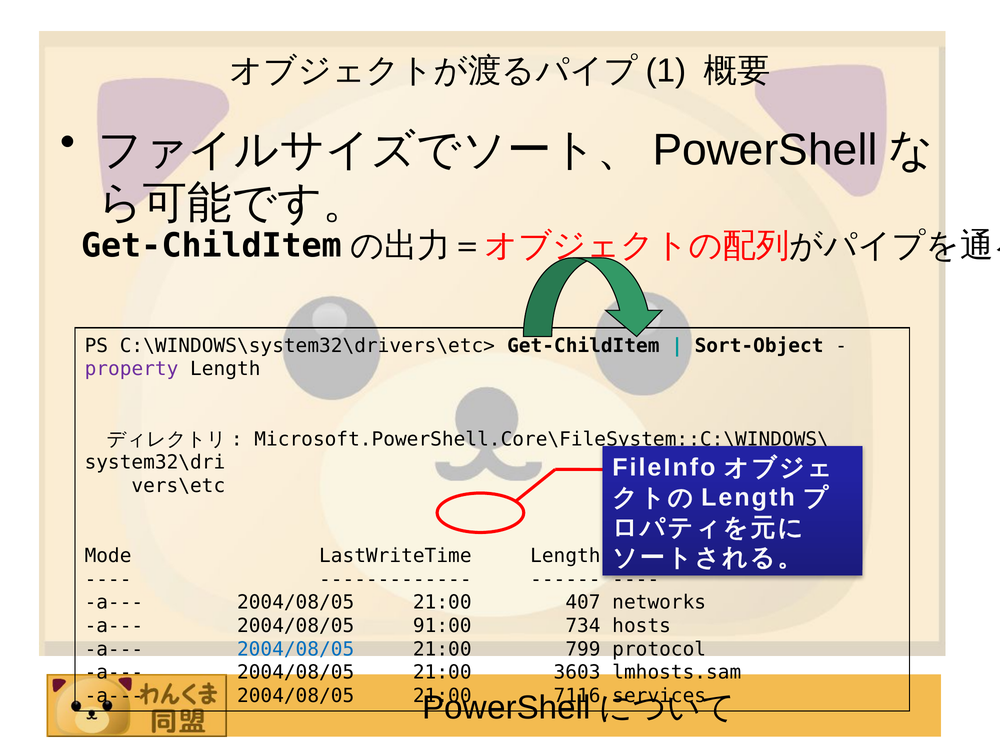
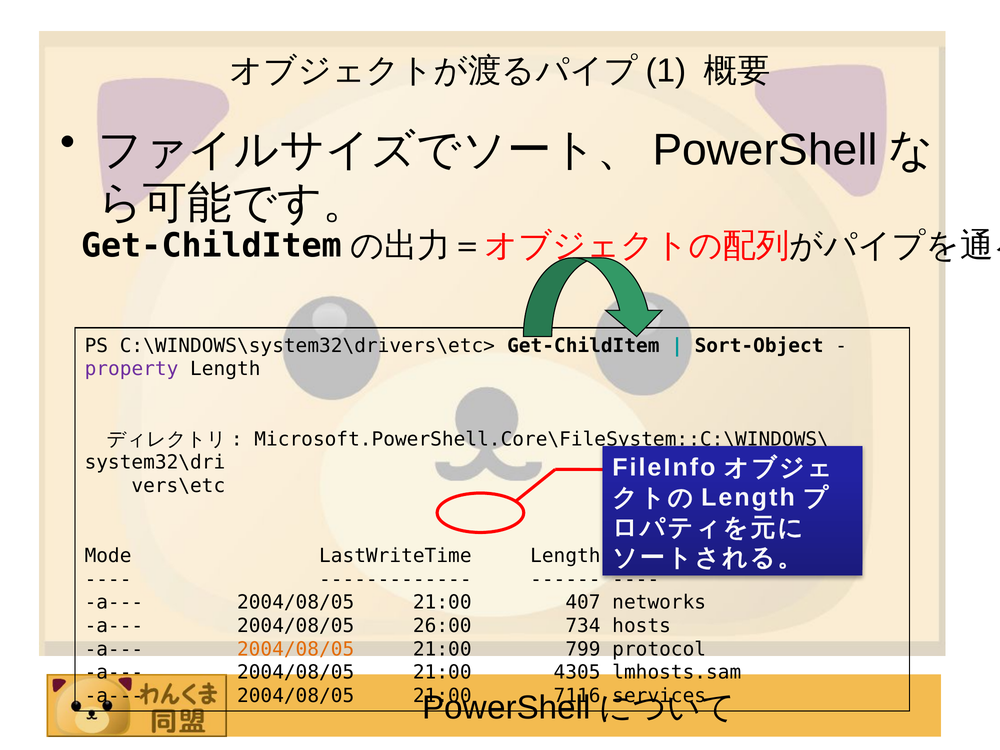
91:00: 91:00 -> 26:00
2004/08/05 at (296, 649) colour: blue -> orange
3603: 3603 -> 4305
